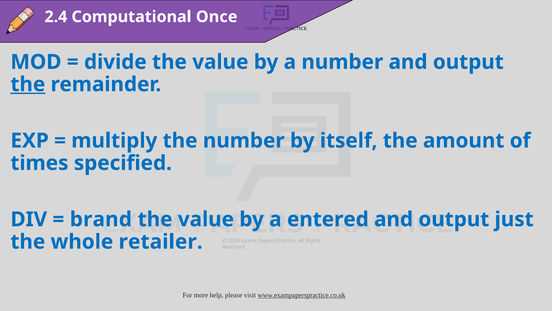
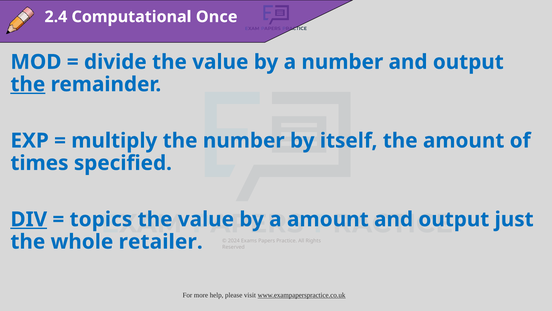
DIV underline: none -> present
brand: brand -> topics
a entered: entered -> amount
